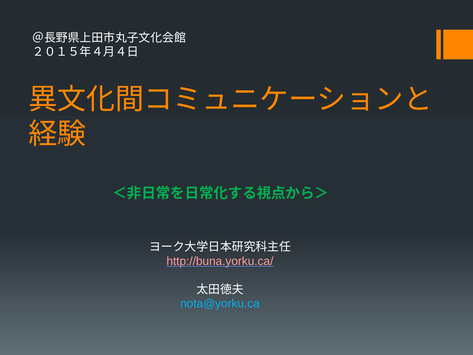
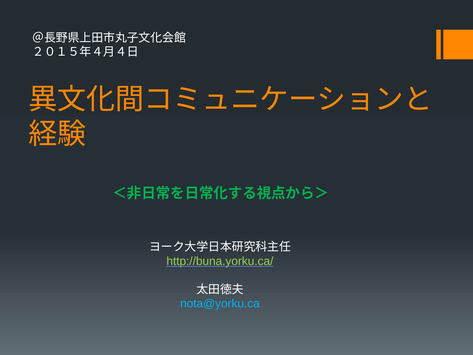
http://buna.yorku.ca/ colour: pink -> light green
